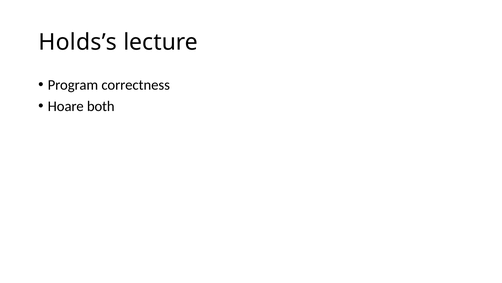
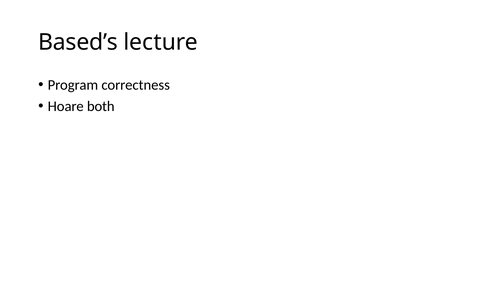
Holds’s: Holds’s -> Based’s
